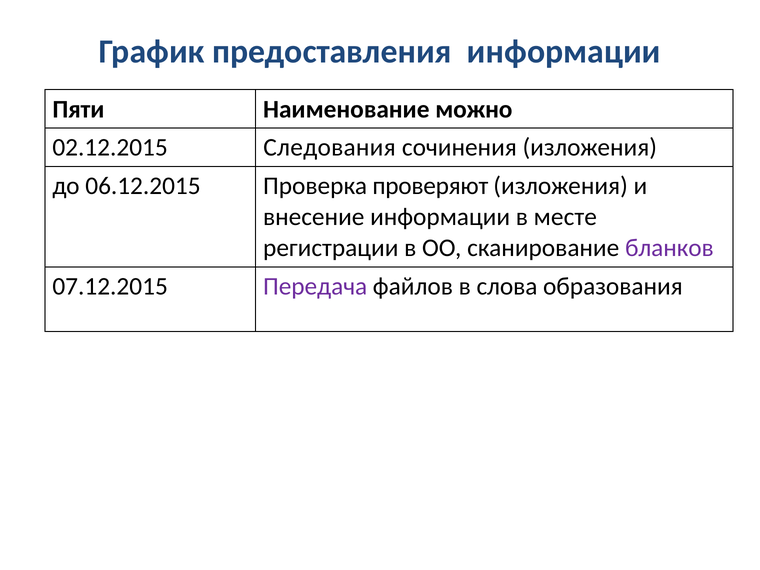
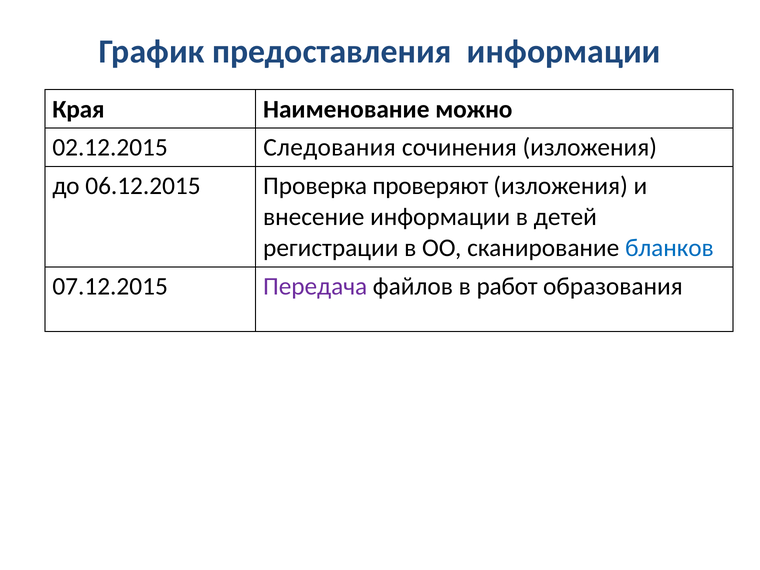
Пяти: Пяти -> Края
месте: месте -> детей
бланков colour: purple -> blue
слова: слова -> работ
